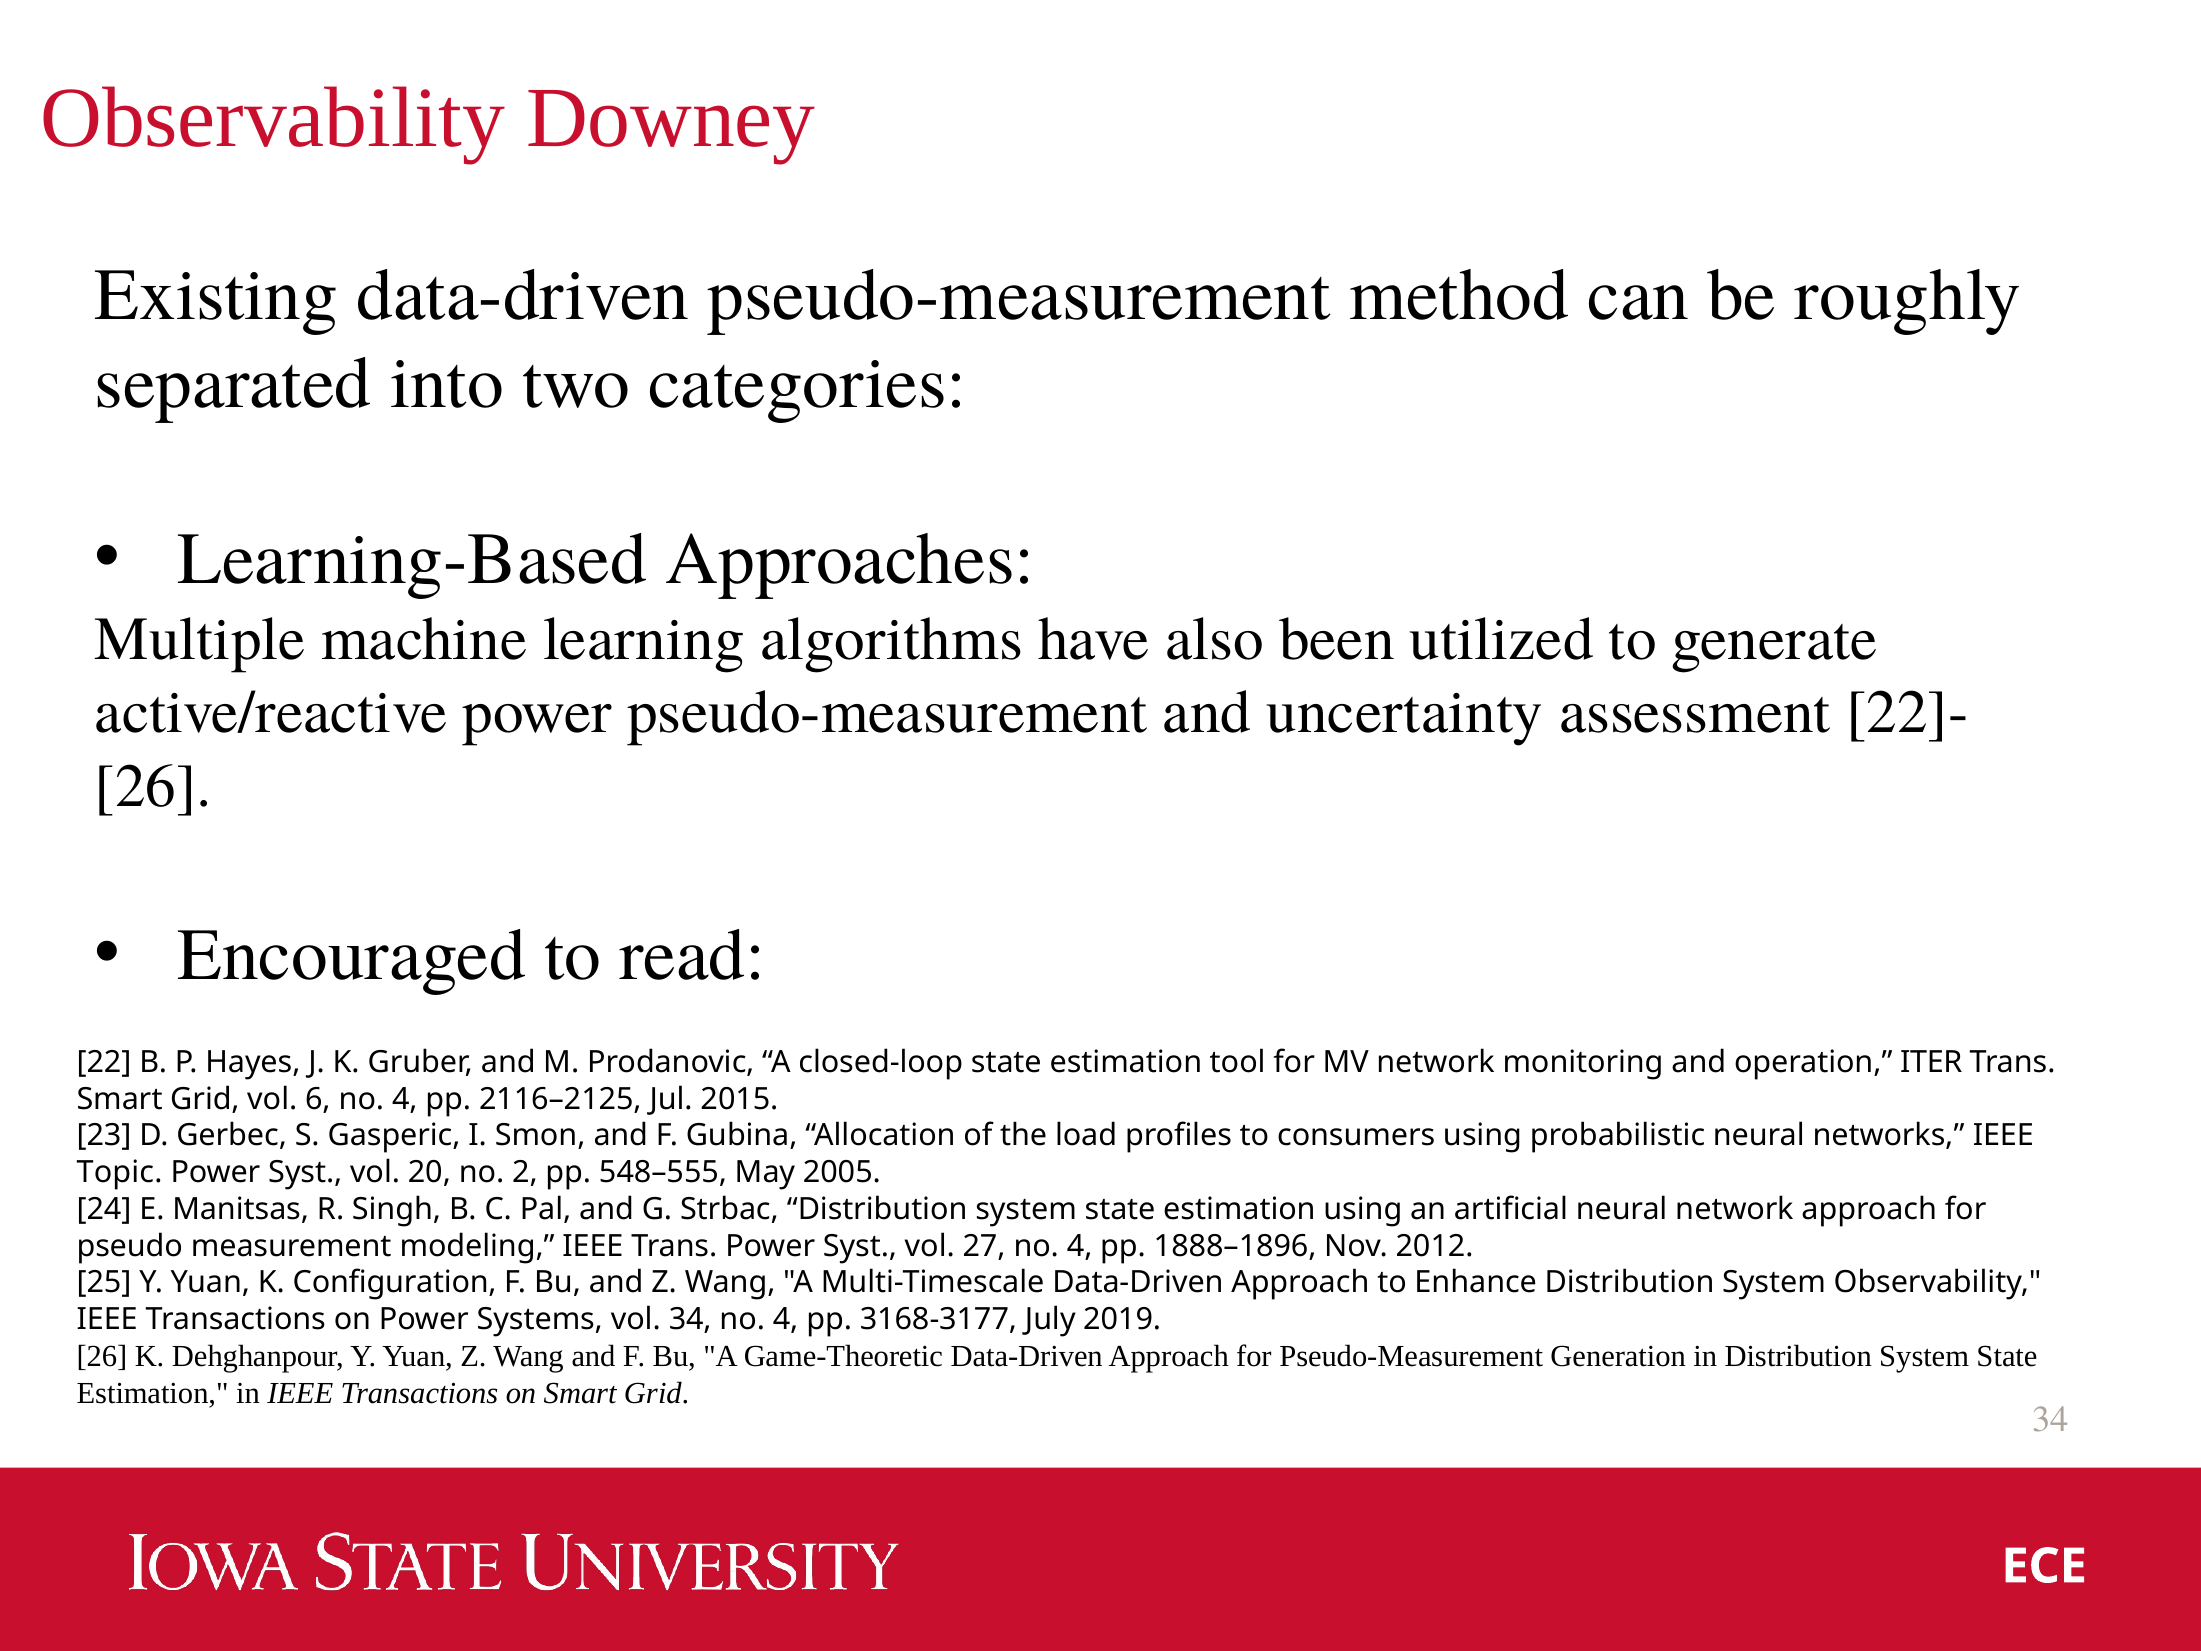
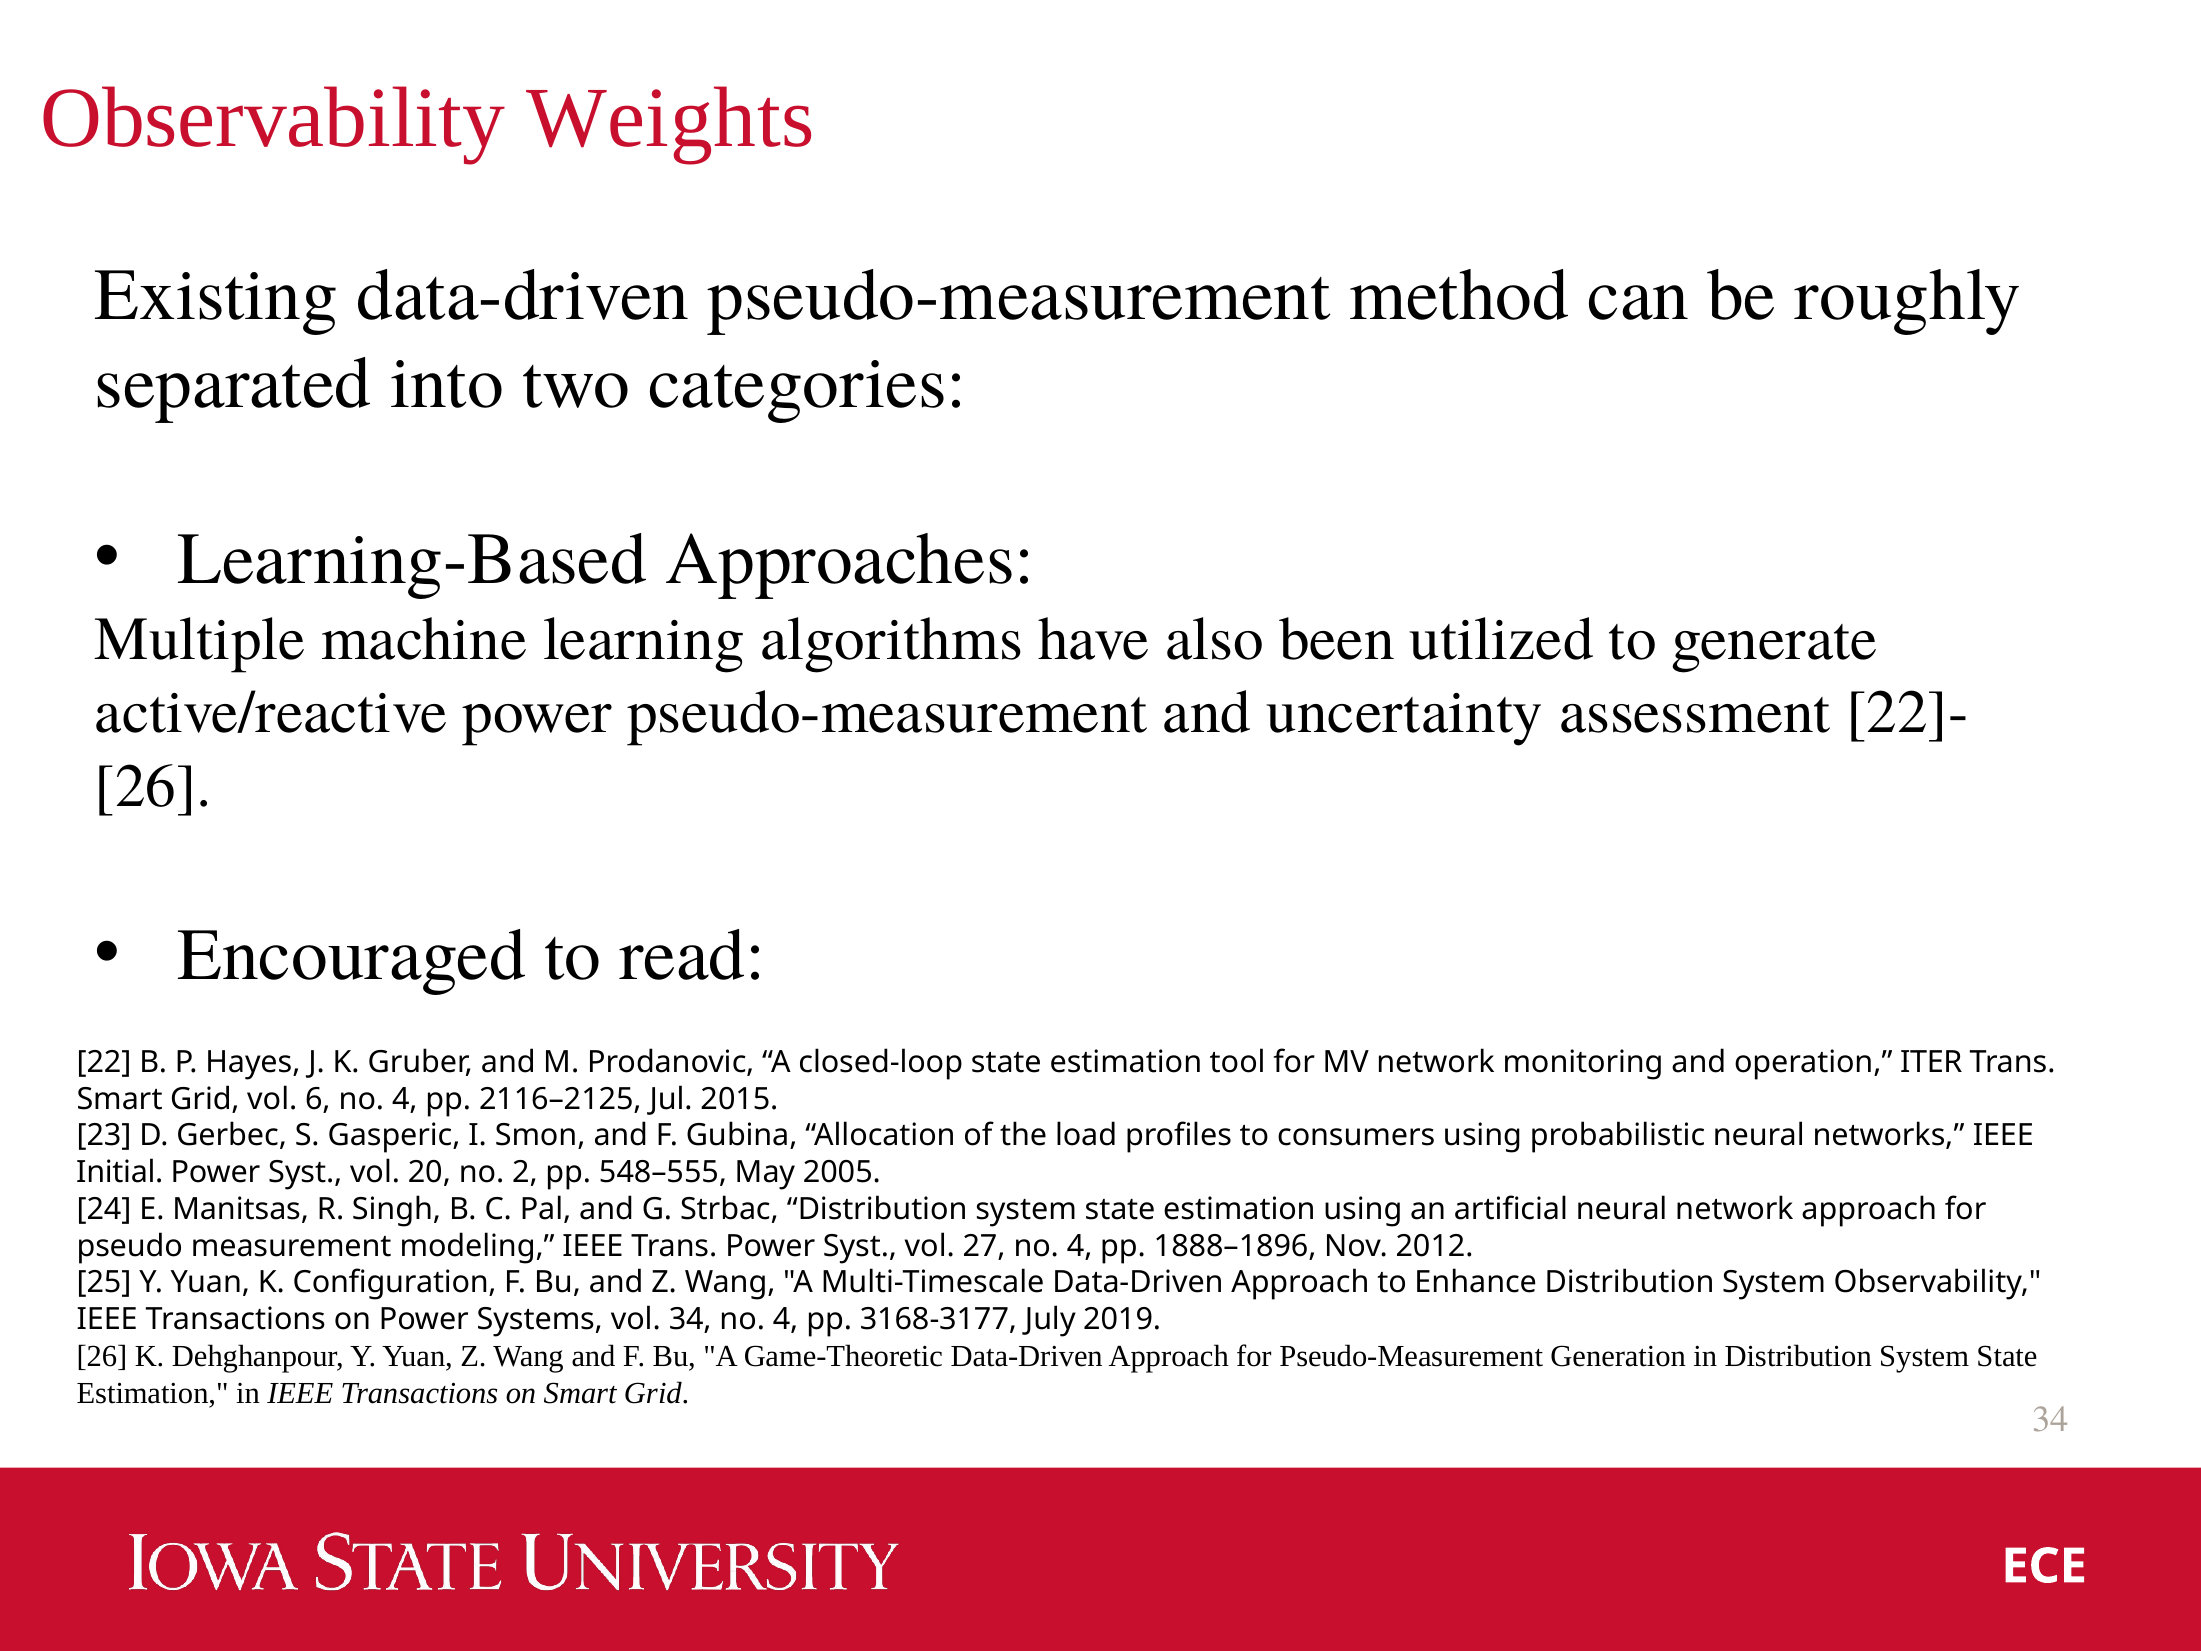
Downey: Downey -> Weights
Topic: Topic -> Initial
